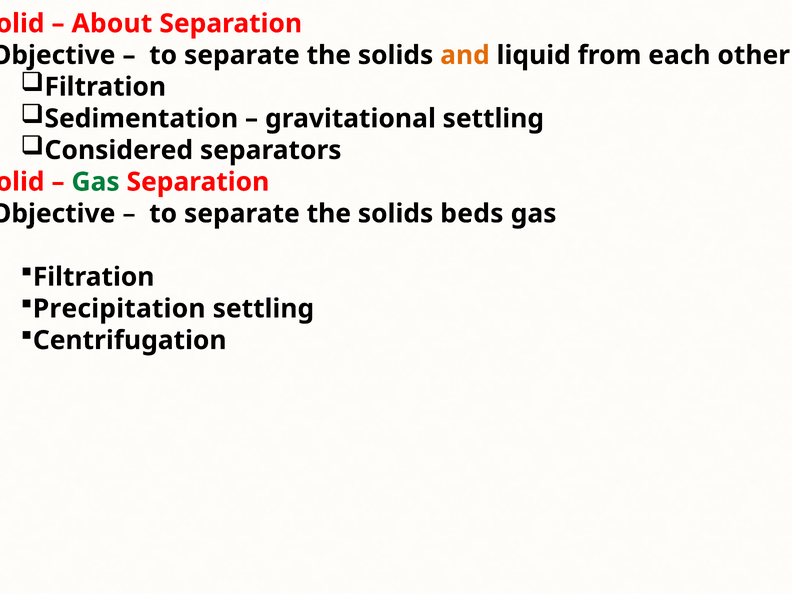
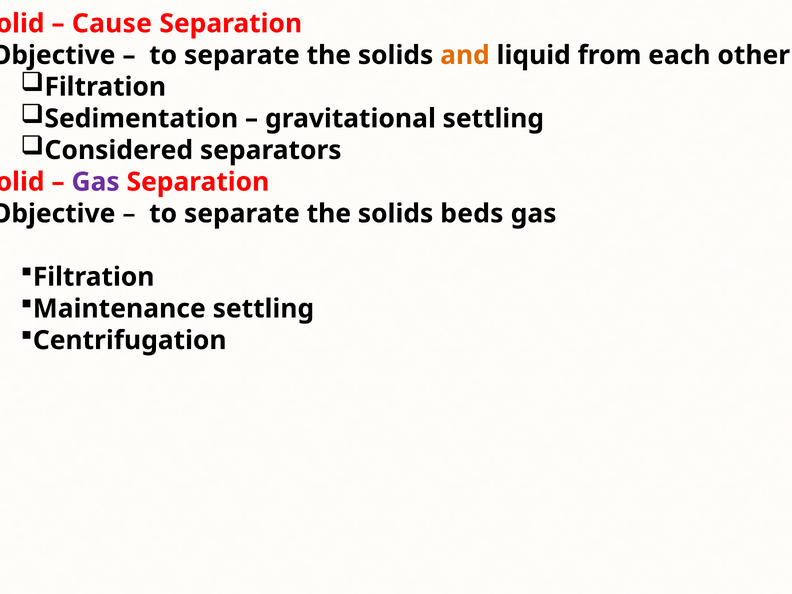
About: About -> Cause
Gas at (96, 182) colour: green -> purple
Precipitation: Precipitation -> Maintenance
